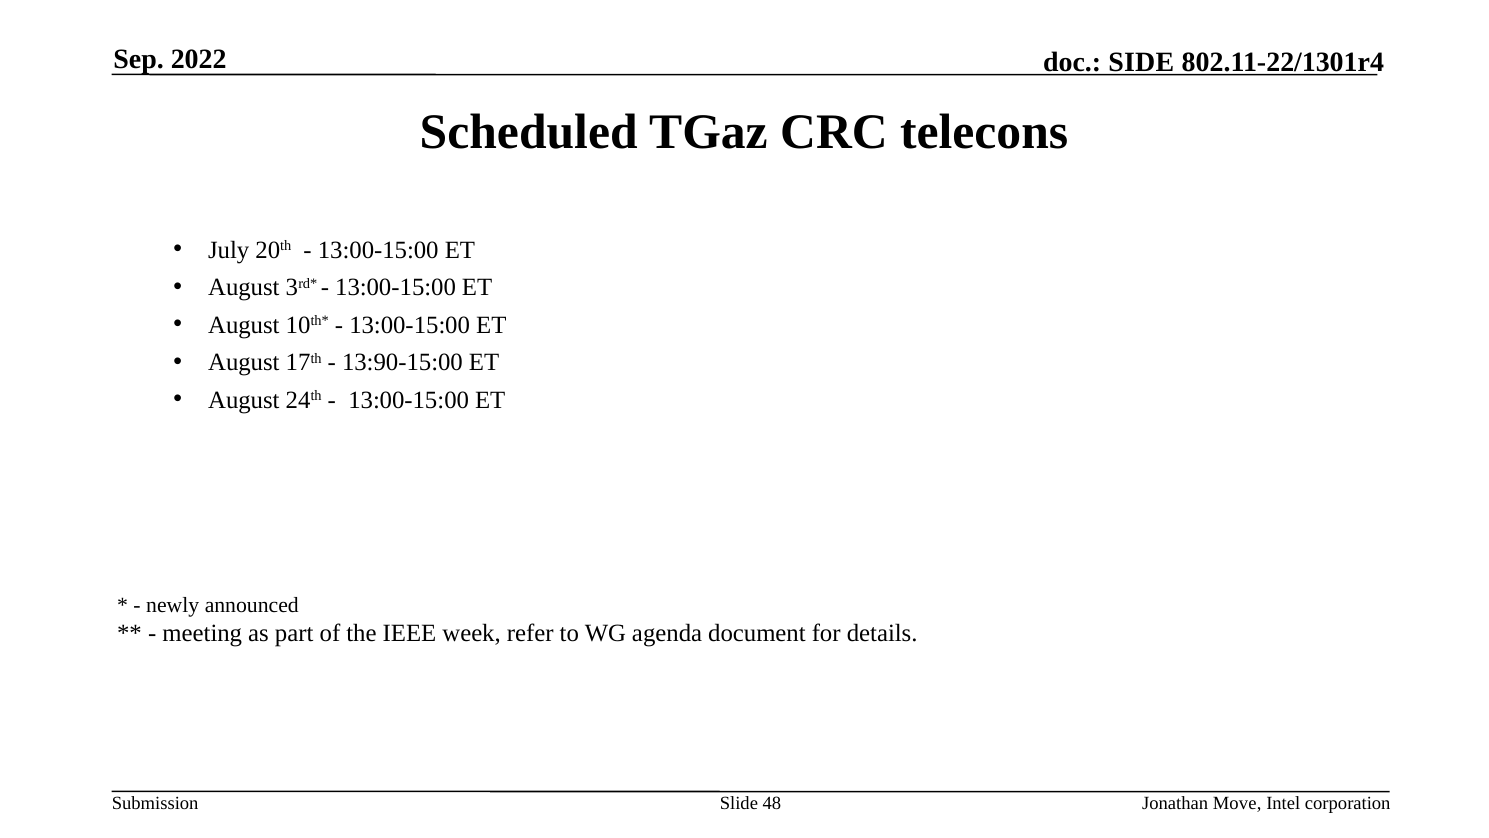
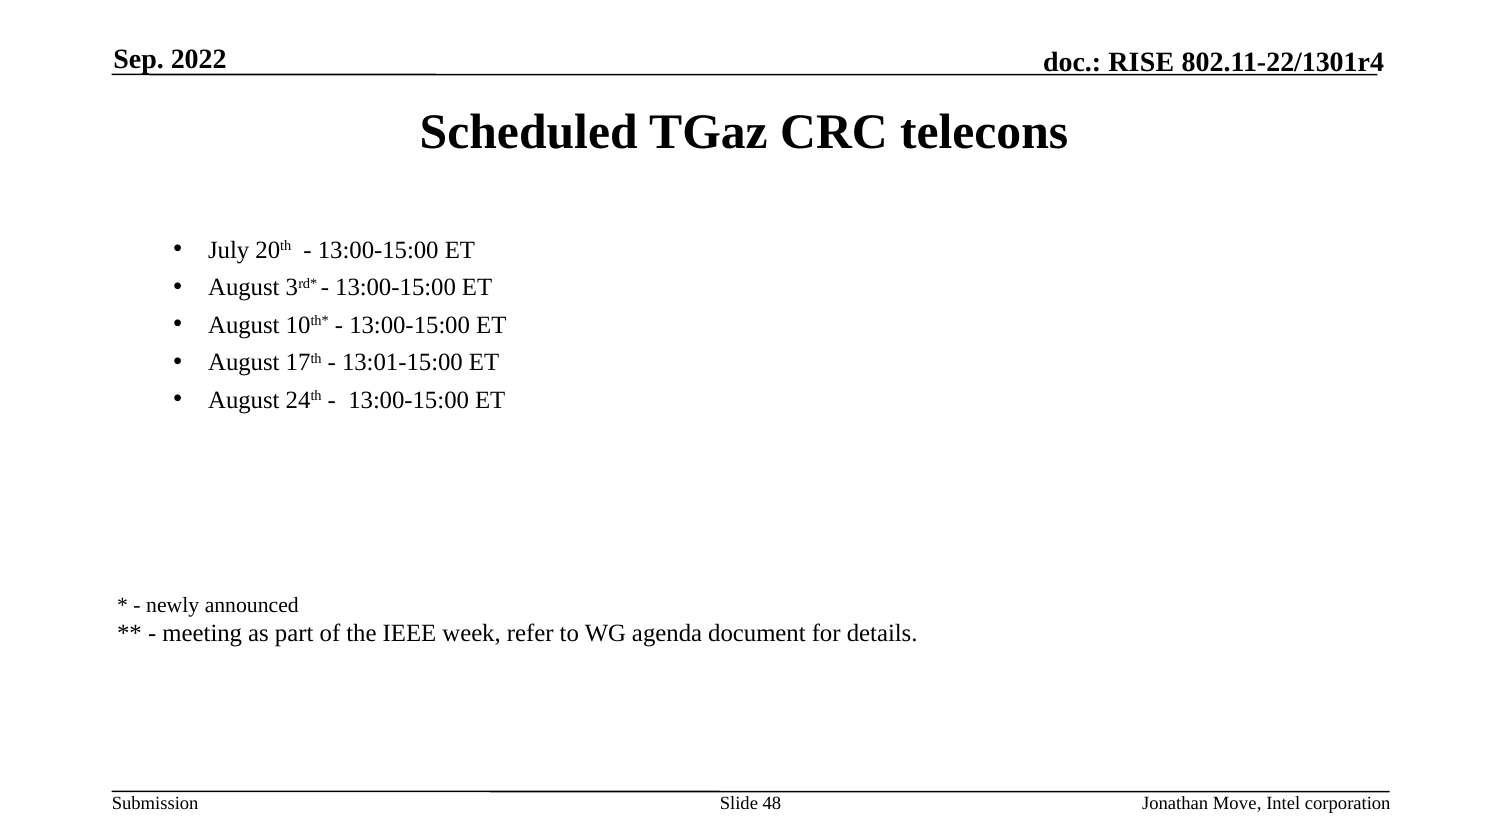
SIDE: SIDE -> RISE
13:90-15:00: 13:90-15:00 -> 13:01-15:00
